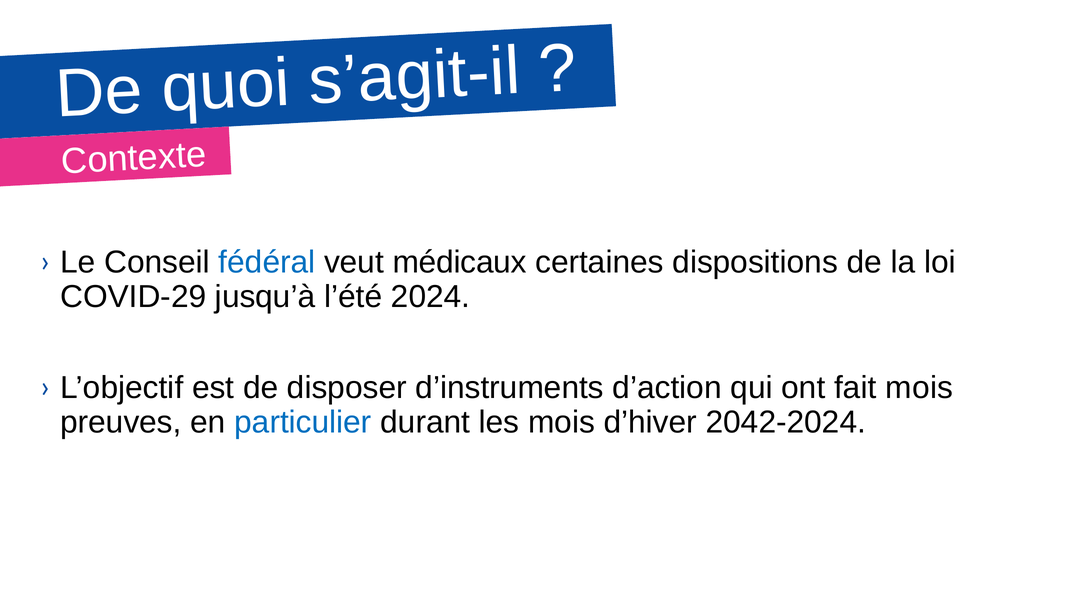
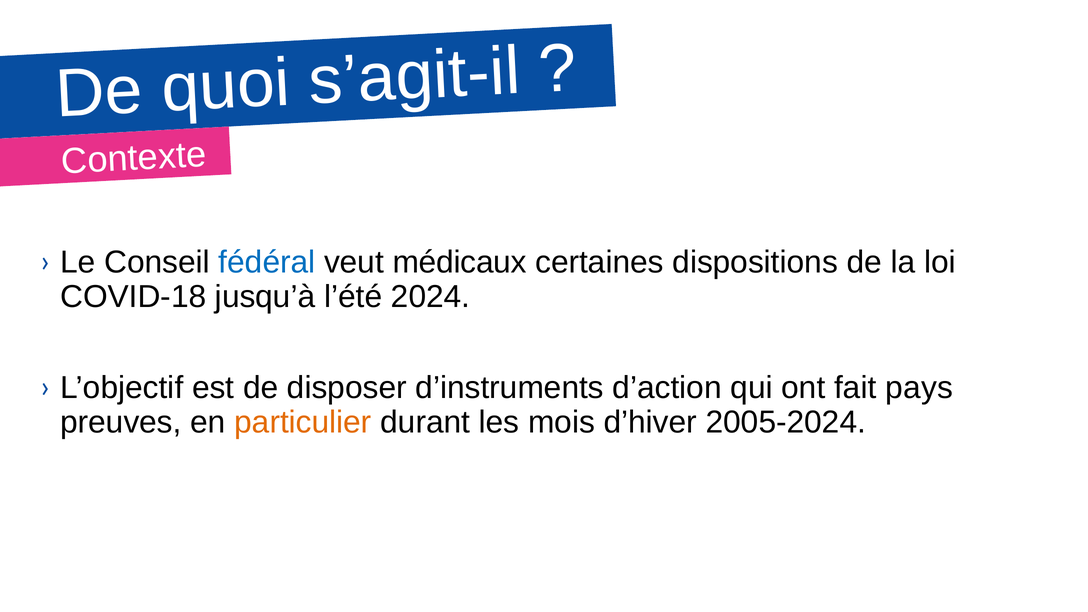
COVID-29: COVID-29 -> COVID-18
fait mois: mois -> pays
particulier colour: blue -> orange
2042-2024: 2042-2024 -> 2005-2024
